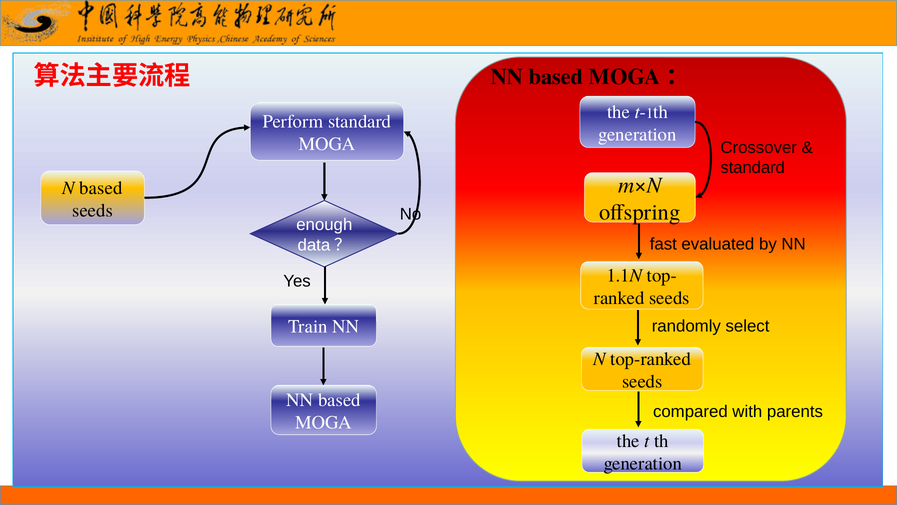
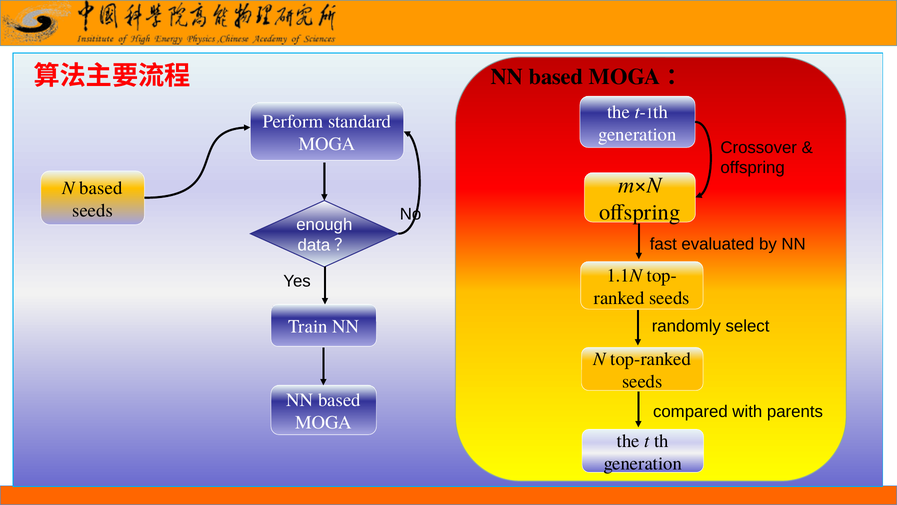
standard at (753, 168): standard -> offspring
